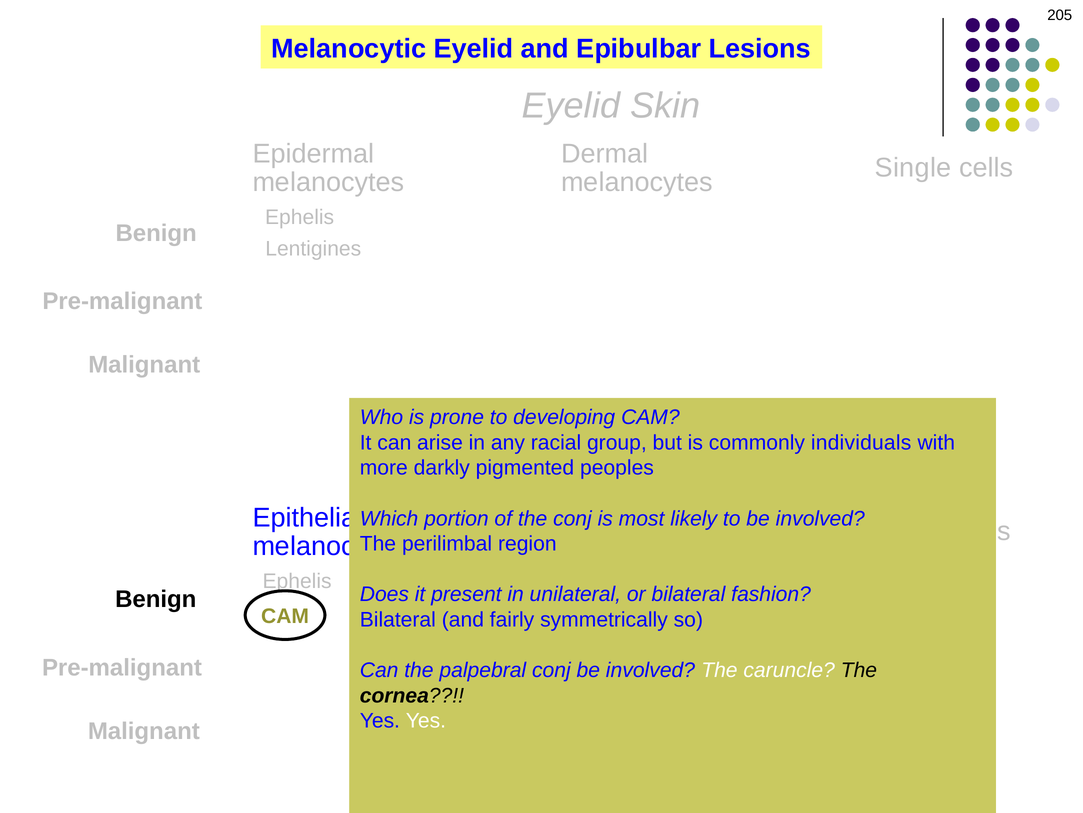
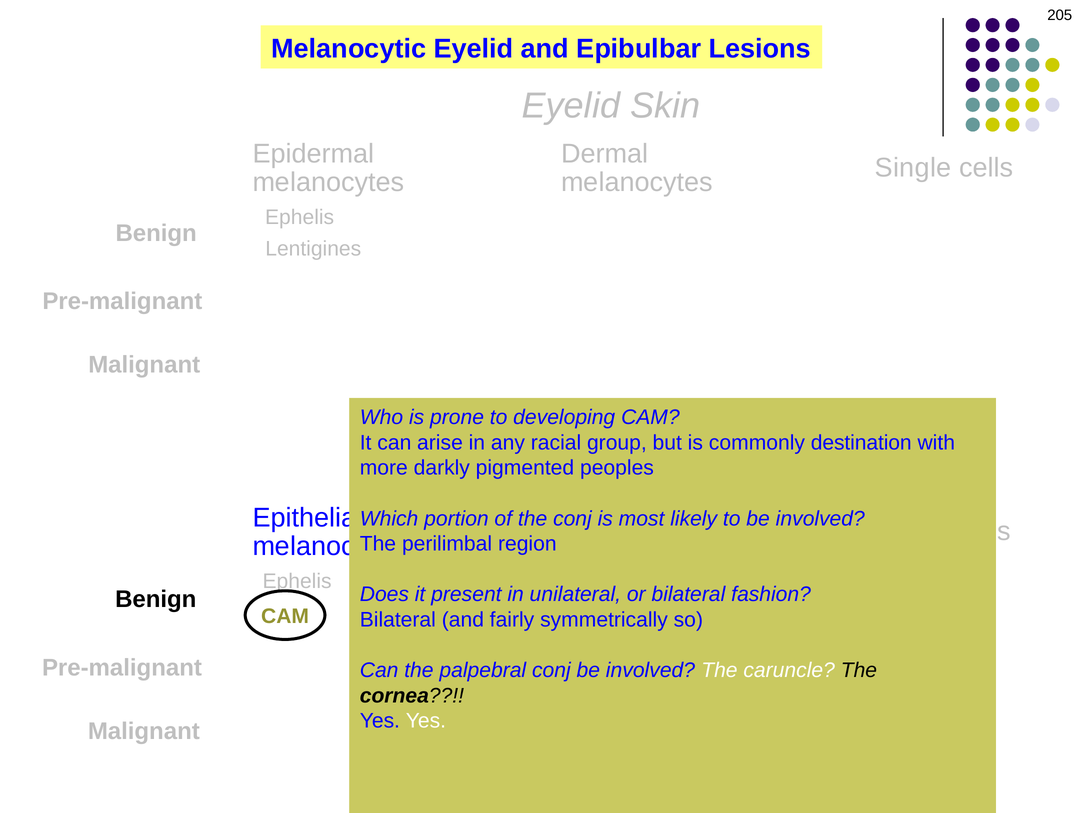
individuals: individuals -> destination
